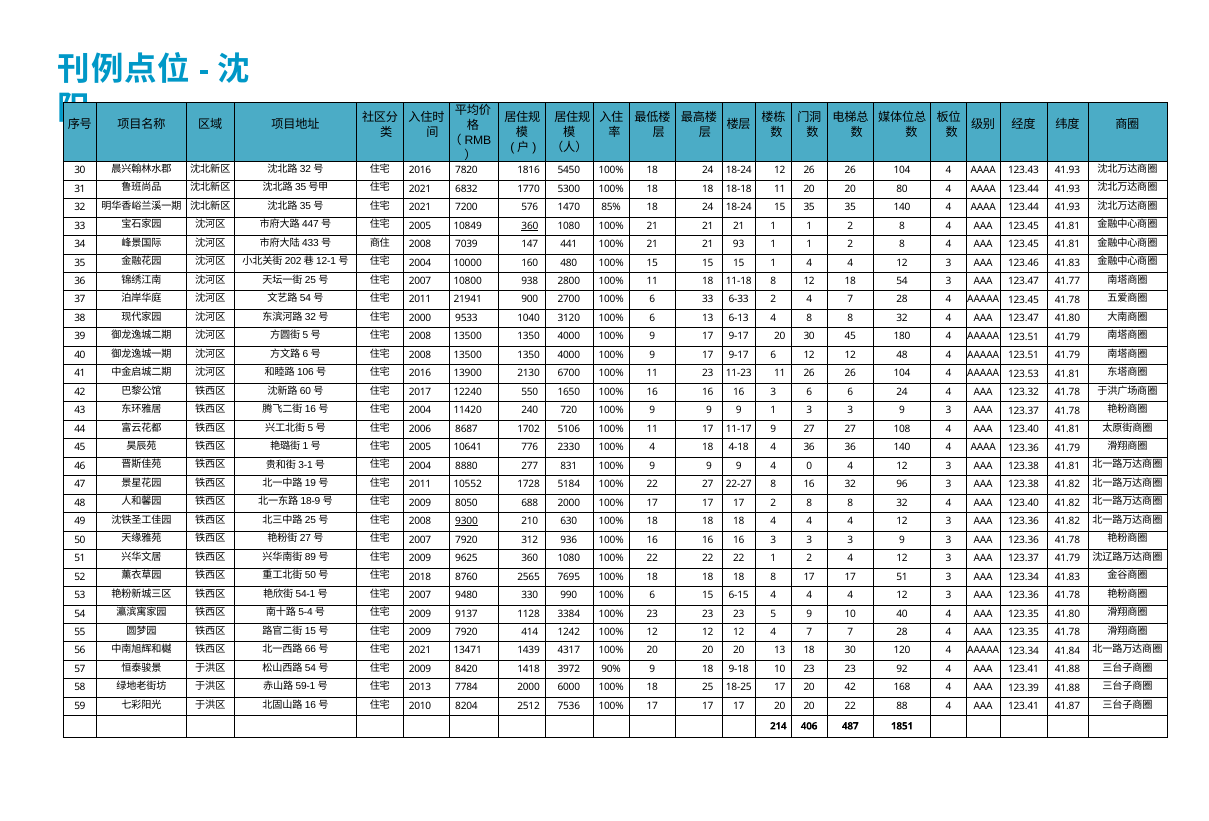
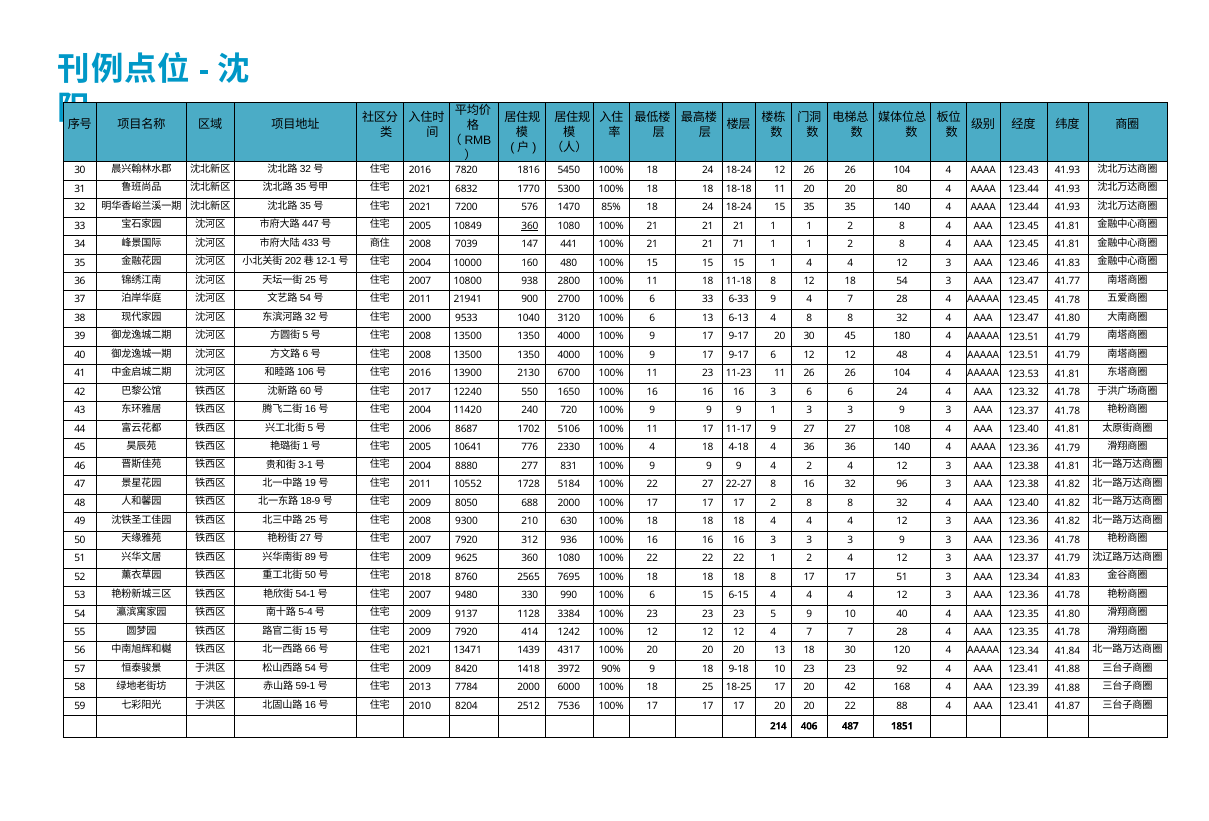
93: 93 -> 71
6-33 2: 2 -> 9
4 0: 0 -> 2
9300 underline: present -> none
